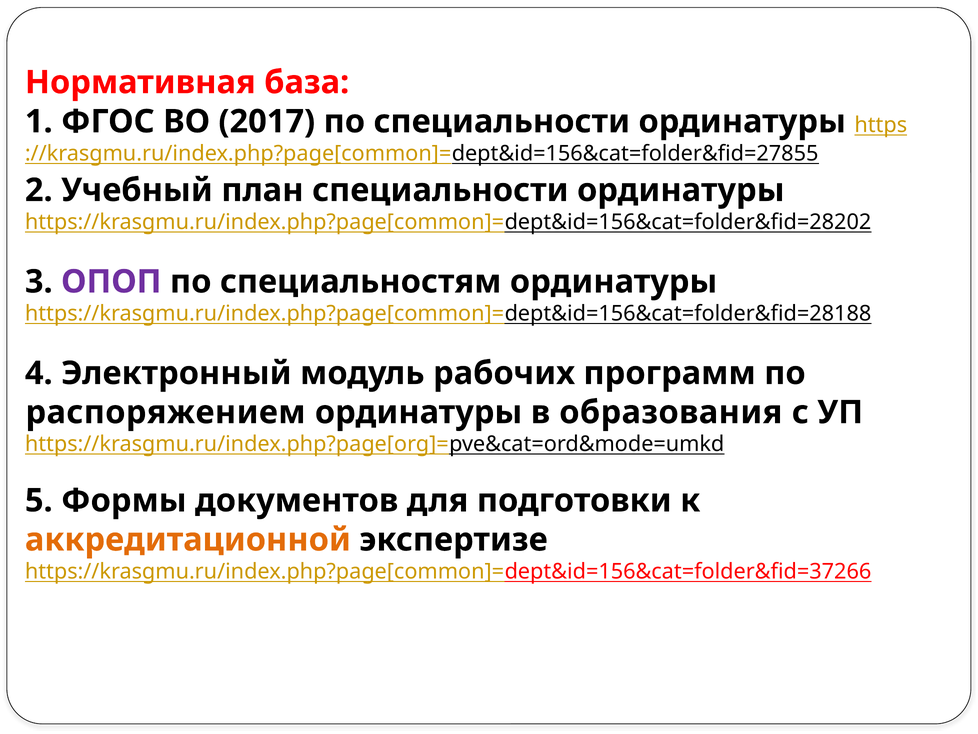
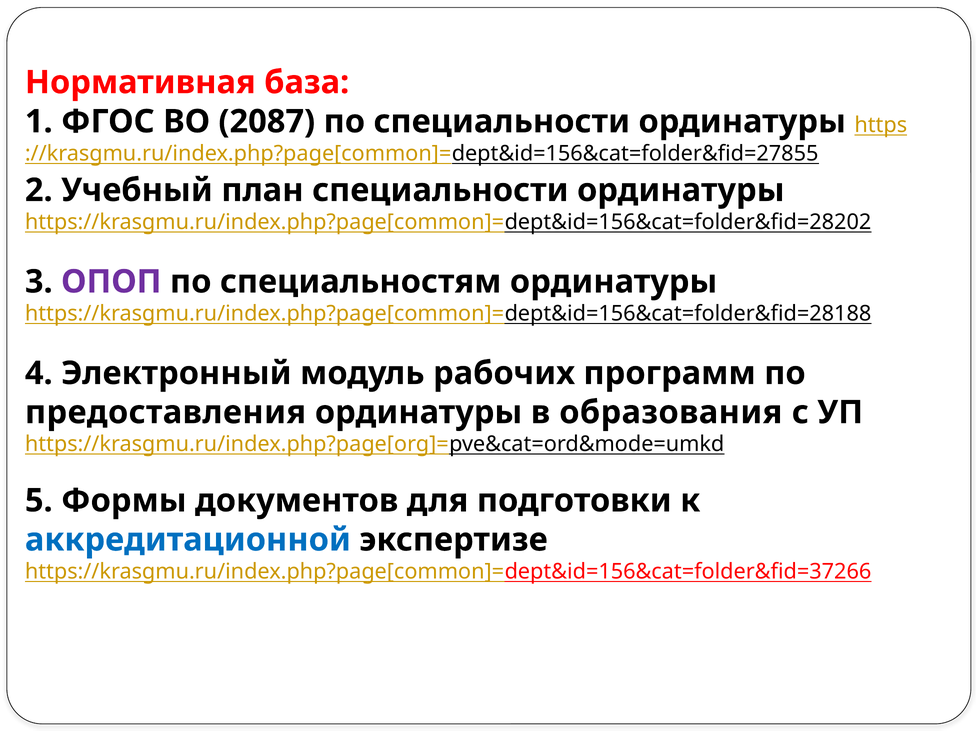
2017: 2017 -> 2087
распоряжением: распоряжением -> предоставления
аккредитационной colour: orange -> blue
